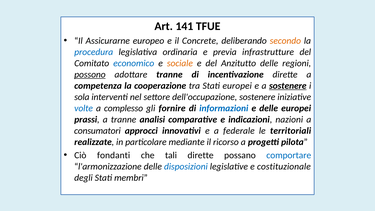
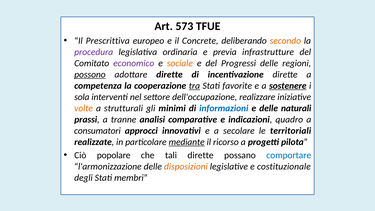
141: 141 -> 573
Assicurarne: Assicurarne -> Prescrittiva
procedura colour: blue -> purple
economico colour: blue -> purple
Anzitutto: Anzitutto -> Progressi
adottare tranne: tranne -> dirette
tra underline: none -> present
Stati europei: europei -> favorite
dell'occupazione sostenere: sostenere -> realizzare
volte colour: blue -> orange
complesso: complesso -> strutturali
fornire: fornire -> minimi
delle europei: europei -> naturali
nazioni: nazioni -> quadro
federale: federale -> secolare
mediante underline: none -> present
fondanti: fondanti -> popolare
disposizioni colour: blue -> orange
